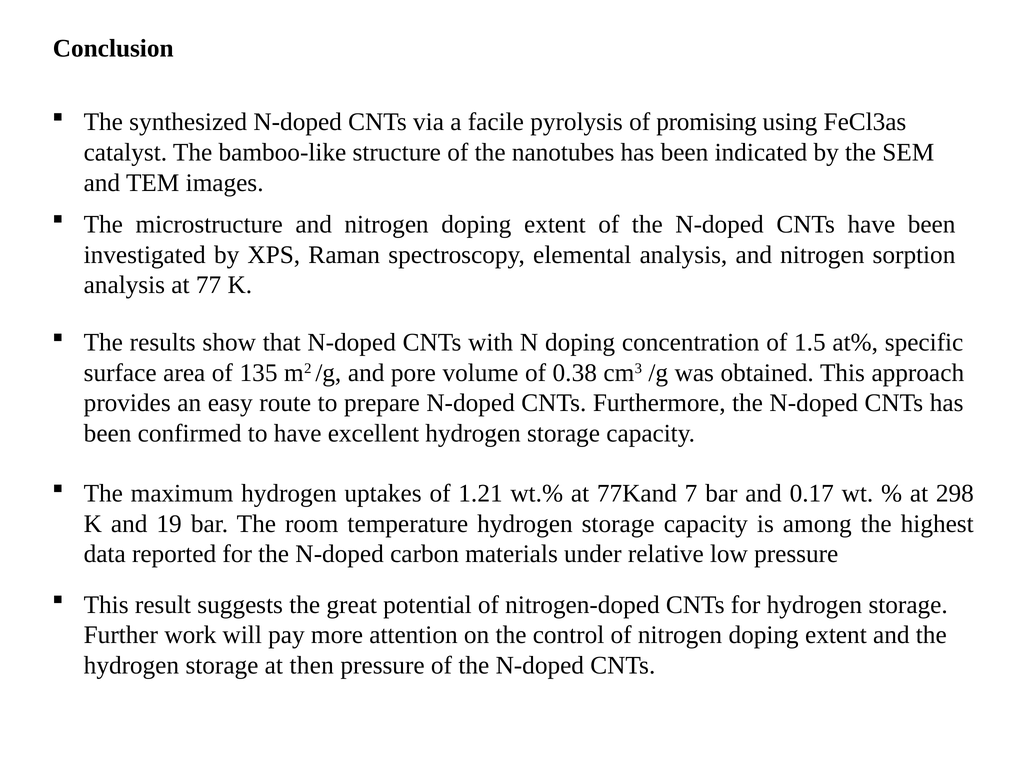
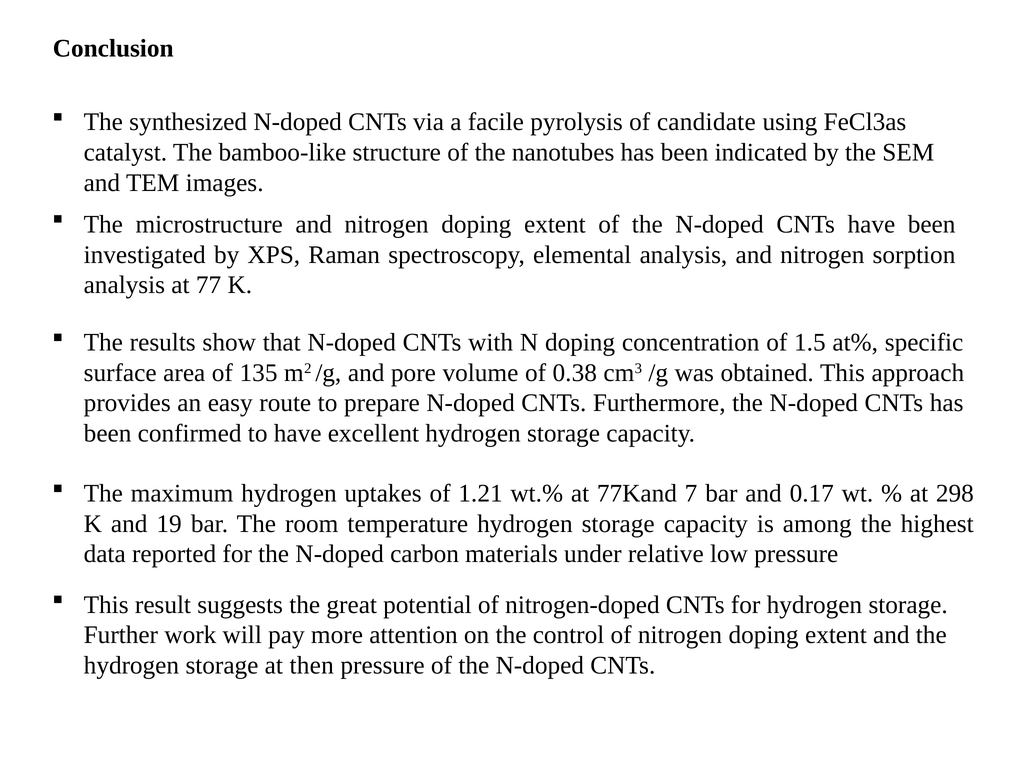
promising: promising -> candidate
